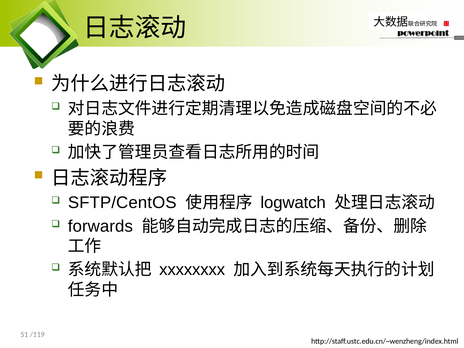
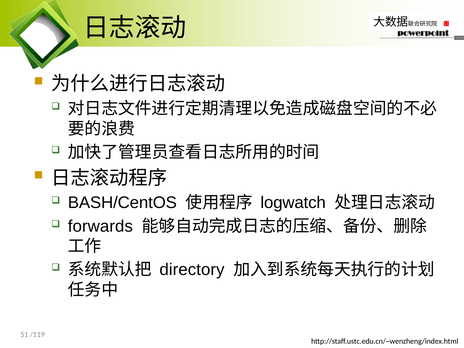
SFTP/CentOS: SFTP/CentOS -> BASH/CentOS
xxxxxxxx: xxxxxxxx -> directory
